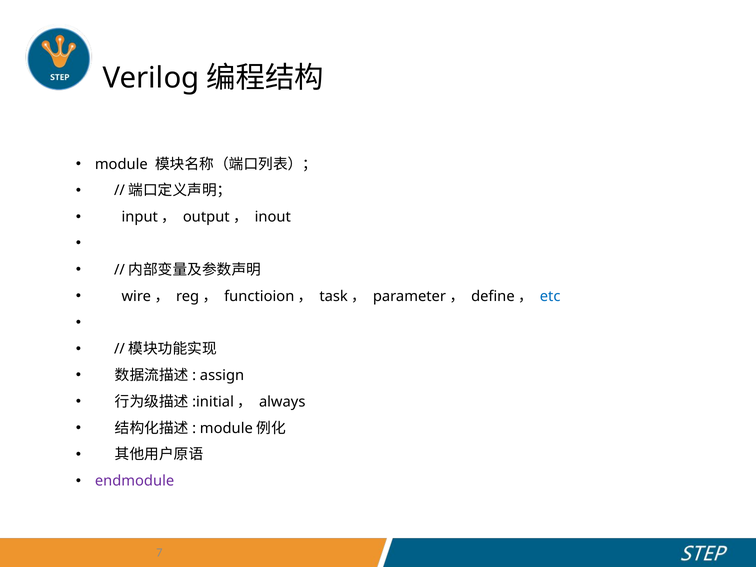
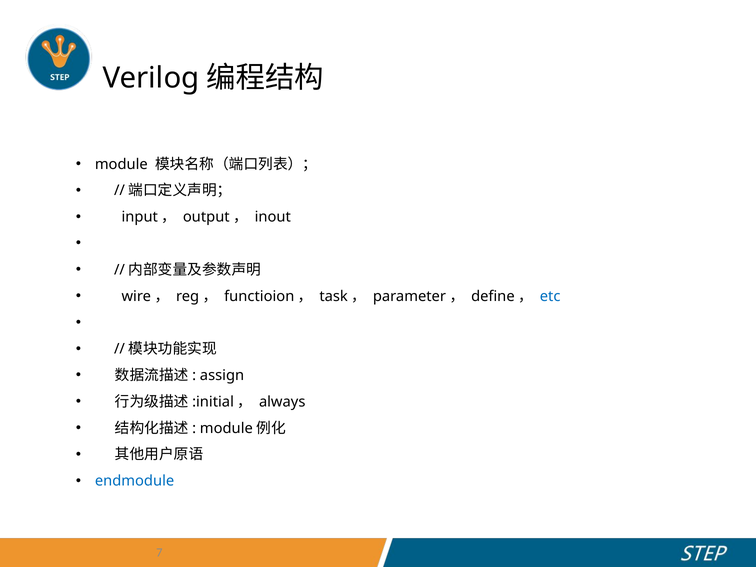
endmodule colour: purple -> blue
